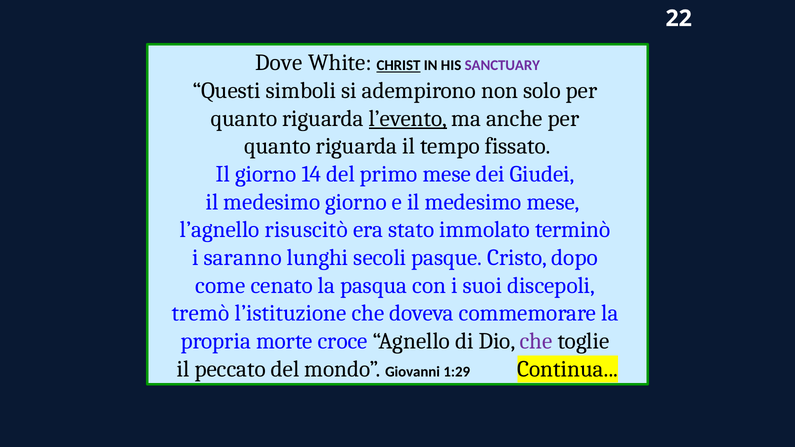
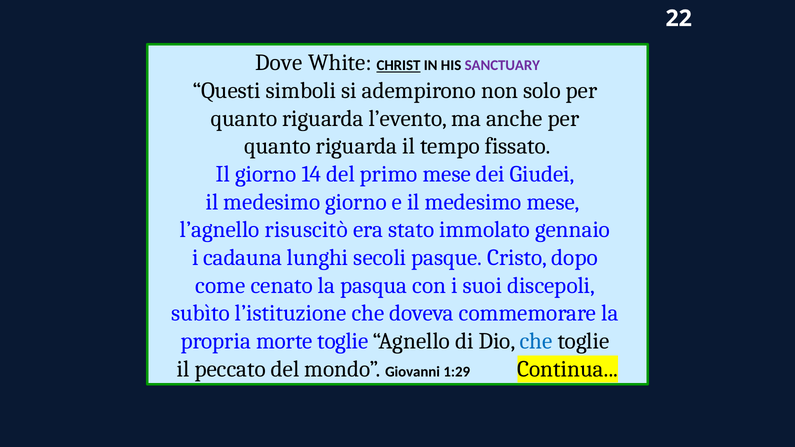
l’evento underline: present -> none
terminò: terminò -> gennaio
saranno: saranno -> cadauna
tremò: tremò -> subìto
morte croce: croce -> toglie
che at (536, 341) colour: purple -> blue
